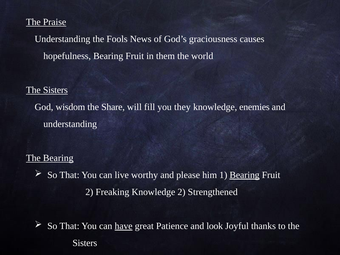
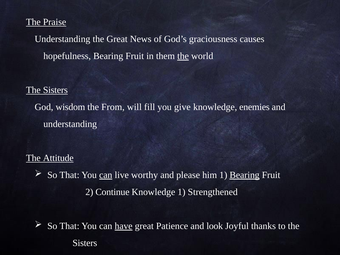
the Fools: Fools -> Great
the at (183, 56) underline: none -> present
Share: Share -> From
they: they -> give
The Bearing: Bearing -> Attitude
can at (106, 175) underline: none -> present
Freaking: Freaking -> Continue
Knowledge 2: 2 -> 1
